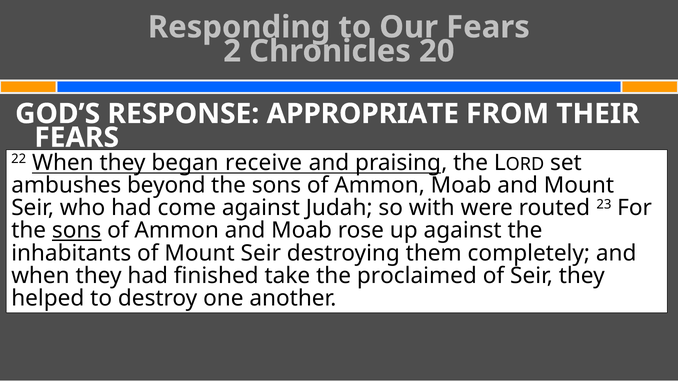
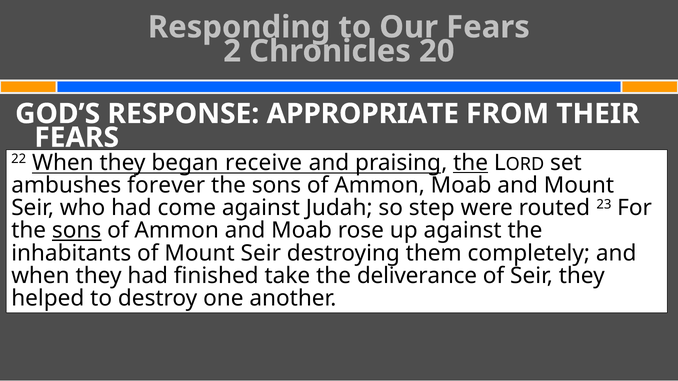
the at (471, 163) underline: none -> present
beyond: beyond -> forever
with: with -> step
proclaimed: proclaimed -> deliverance
